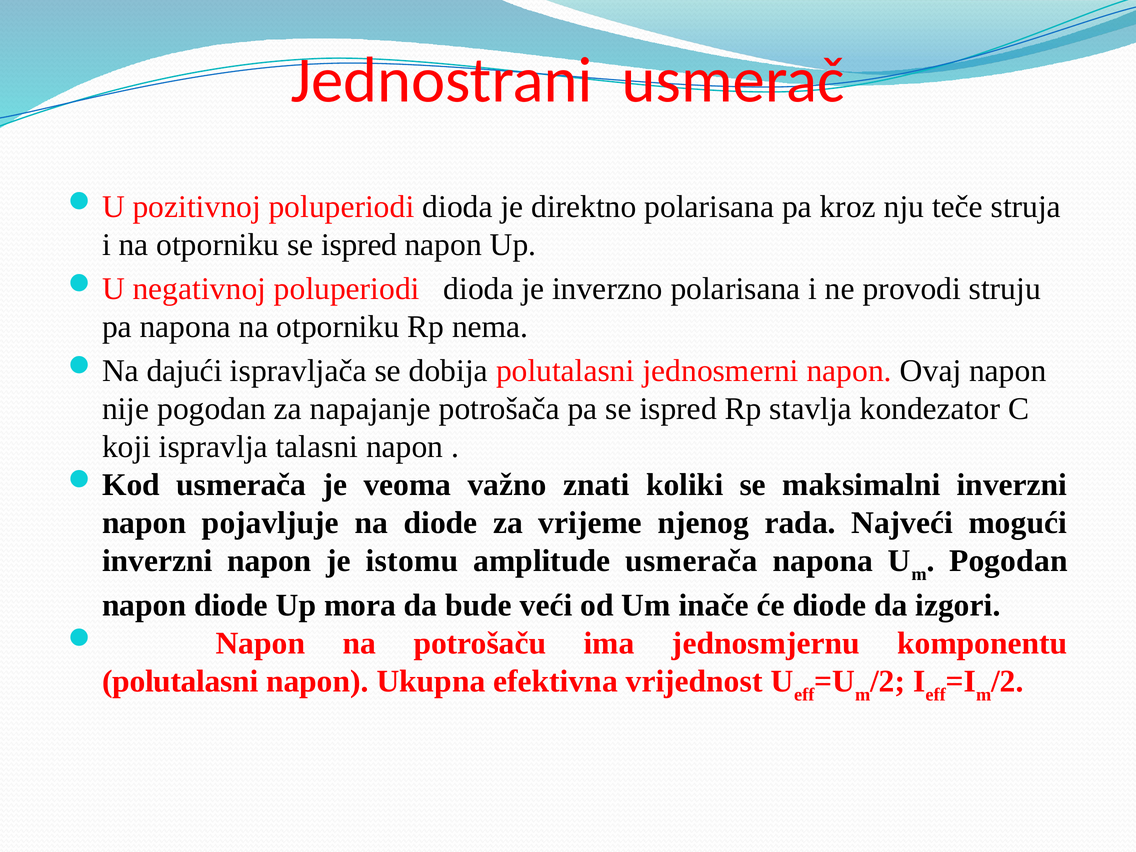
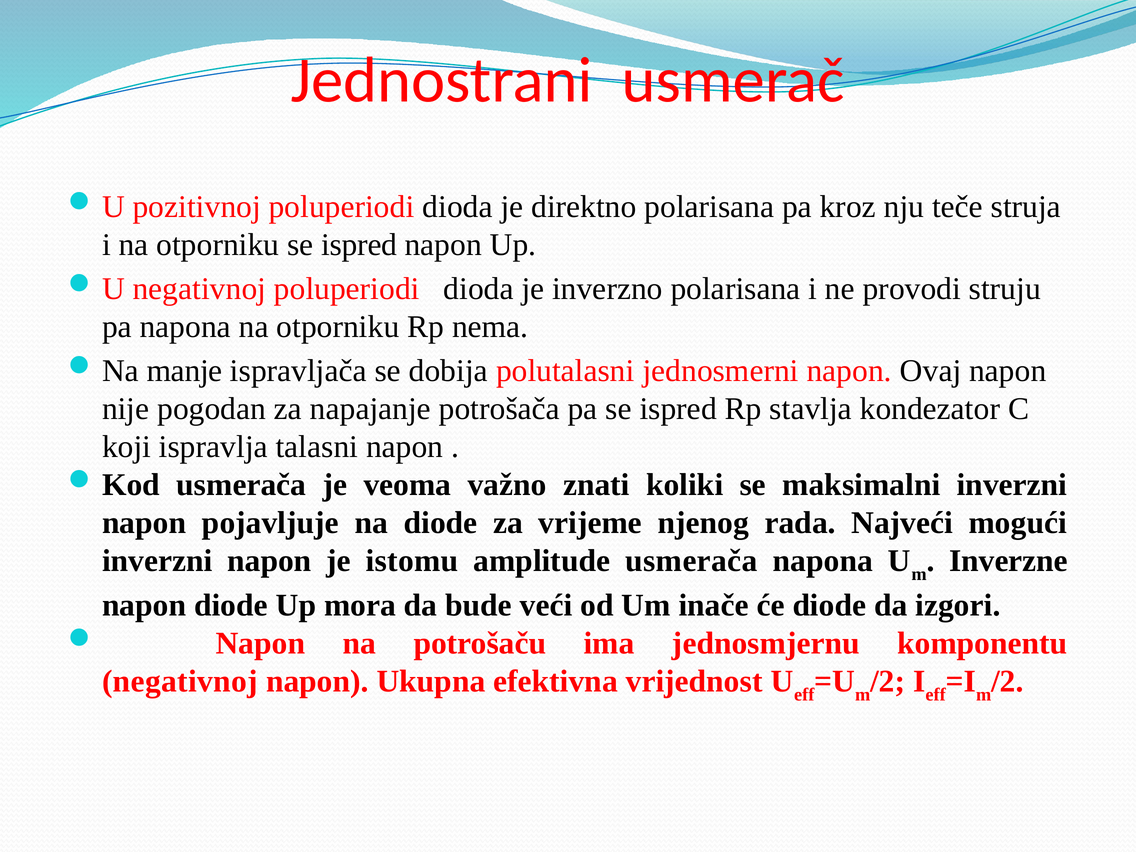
dajući: dajući -> manje
Pogodan at (1008, 561): Pogodan -> Inverzne
polutalasni at (180, 681): polutalasni -> negativnoj
